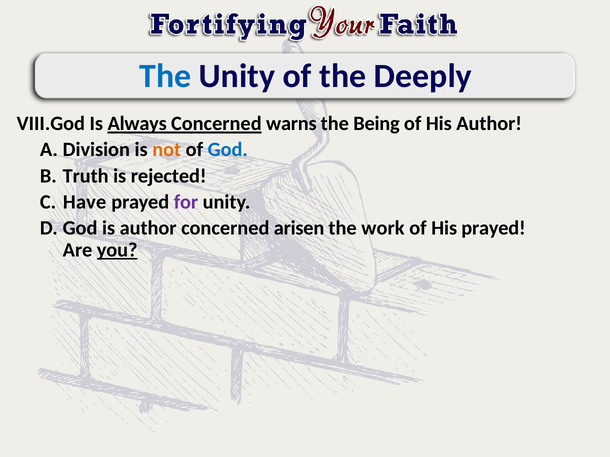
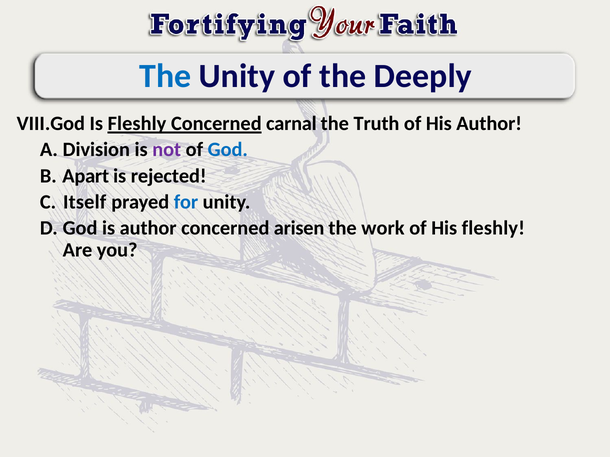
Is Always: Always -> Fleshly
warns: warns -> carnal
Being: Being -> Truth
not colour: orange -> purple
Truth: Truth -> Apart
Have: Have -> Itself
for colour: purple -> blue
His prayed: prayed -> fleshly
you underline: present -> none
